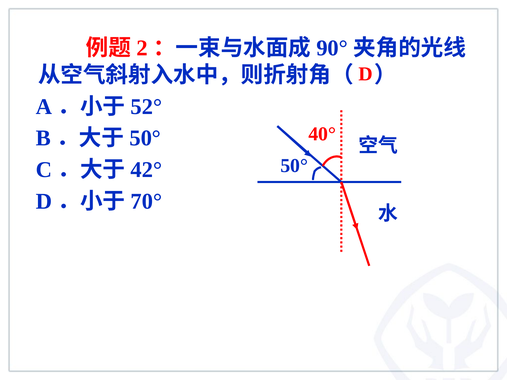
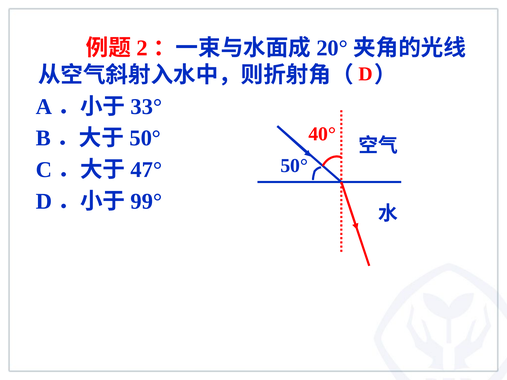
90°: 90° -> 20°
52°: 52° -> 33°
42°: 42° -> 47°
70°: 70° -> 99°
